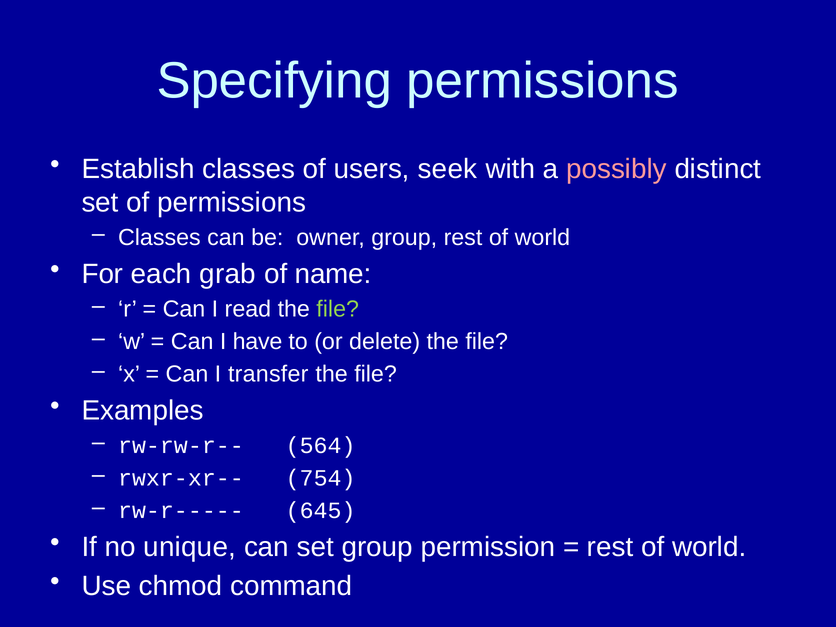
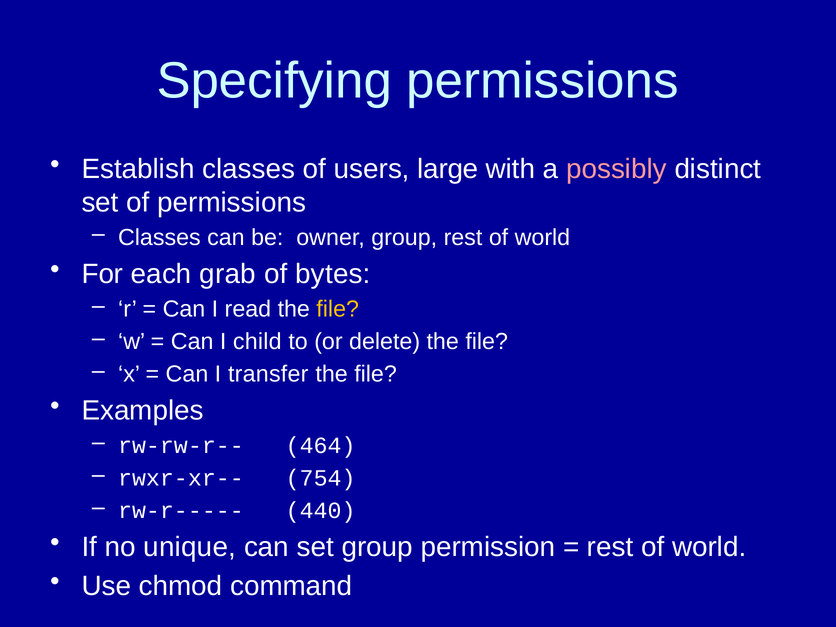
seek: seek -> large
name: name -> bytes
file at (338, 309) colour: light green -> yellow
have: have -> child
564: 564 -> 464
645: 645 -> 440
